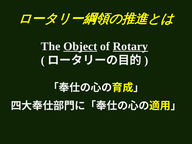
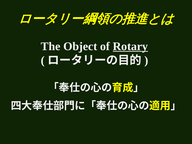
Object underline: present -> none
